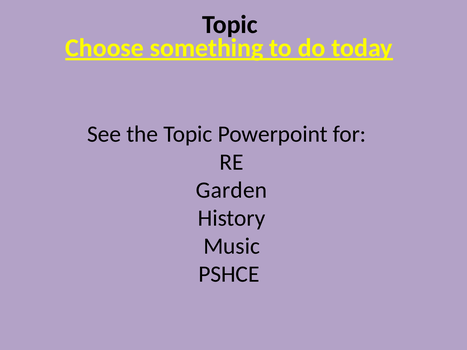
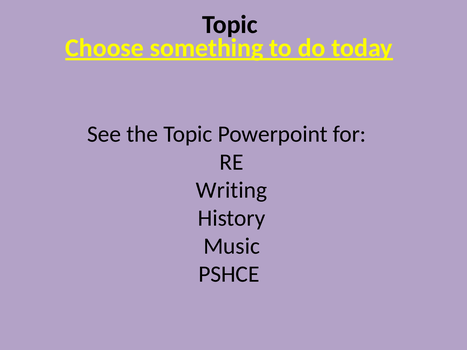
Garden: Garden -> Writing
